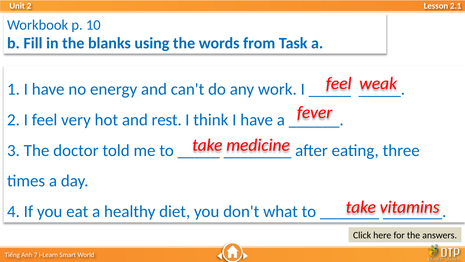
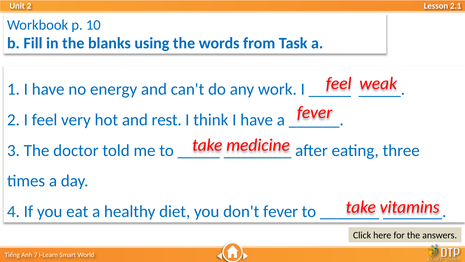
don't what: what -> fever
